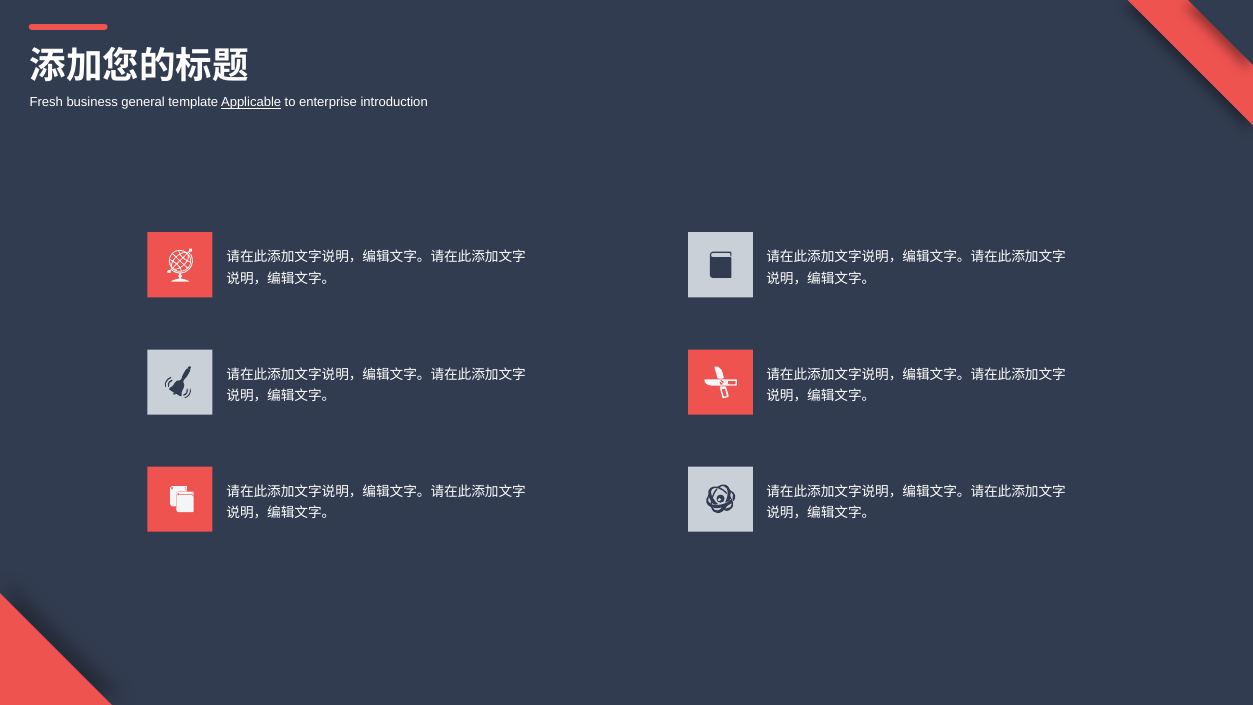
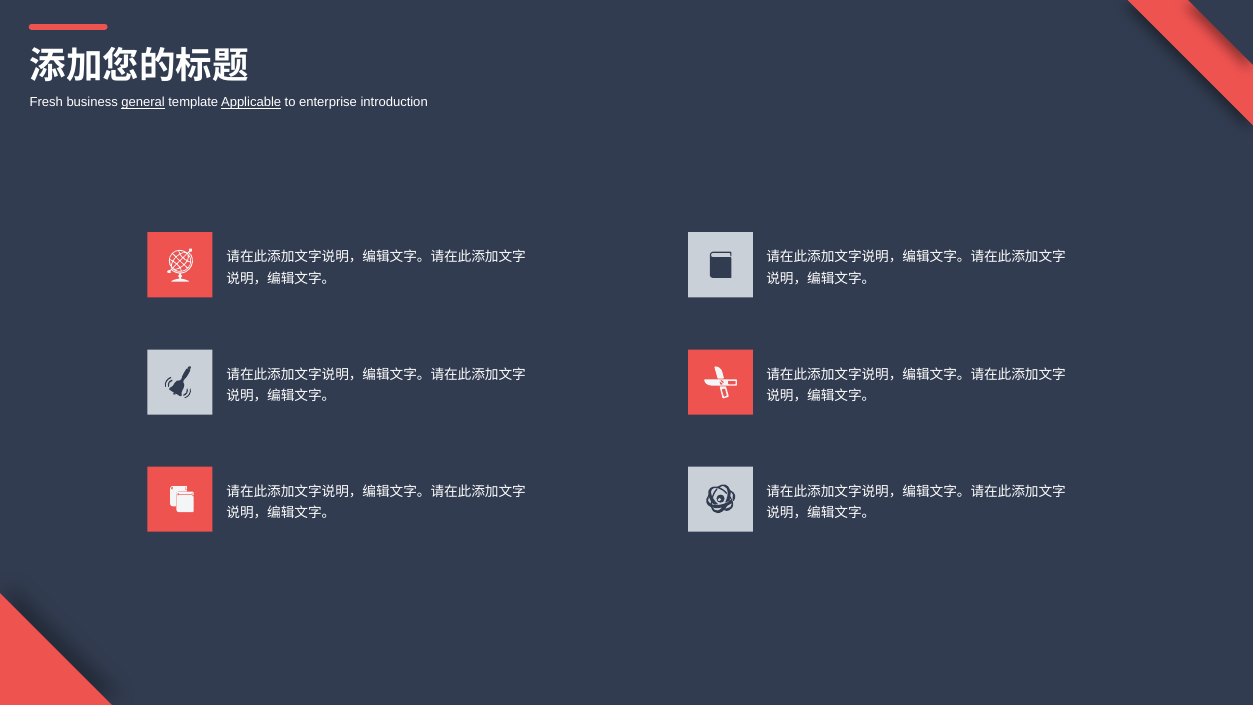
general underline: none -> present
